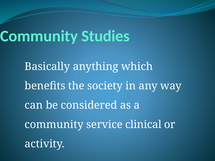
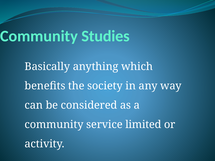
clinical: clinical -> limited
